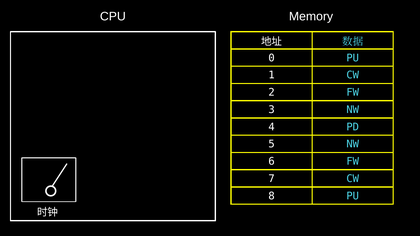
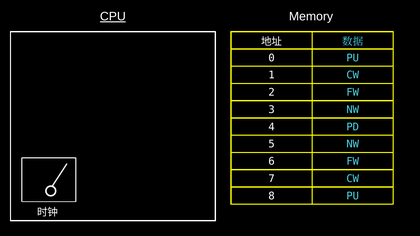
CPU underline: none -> present
